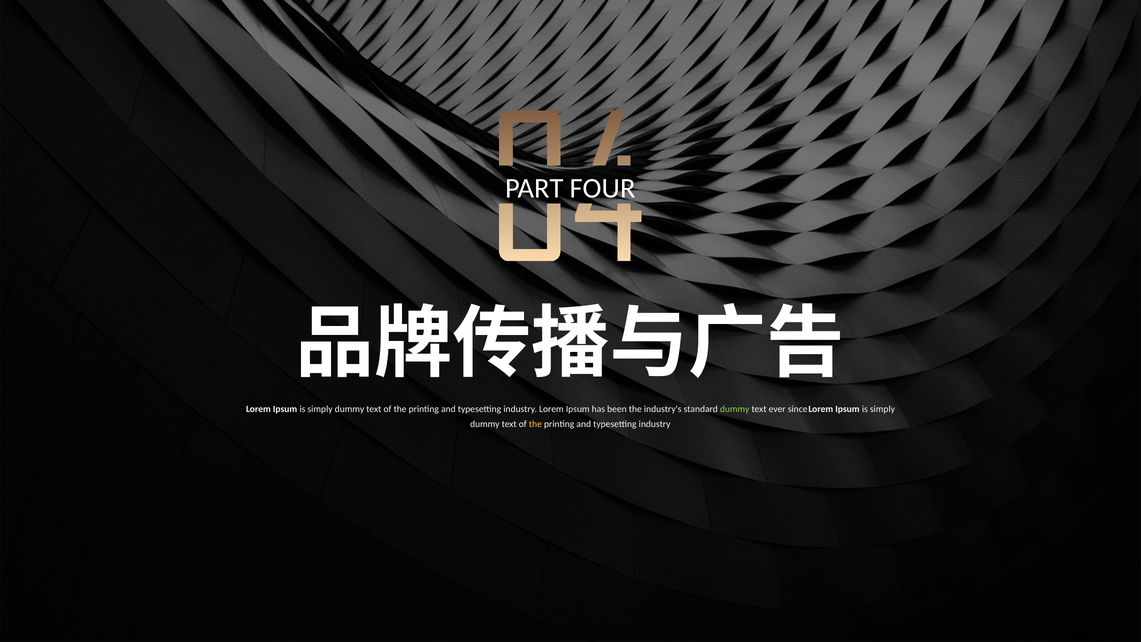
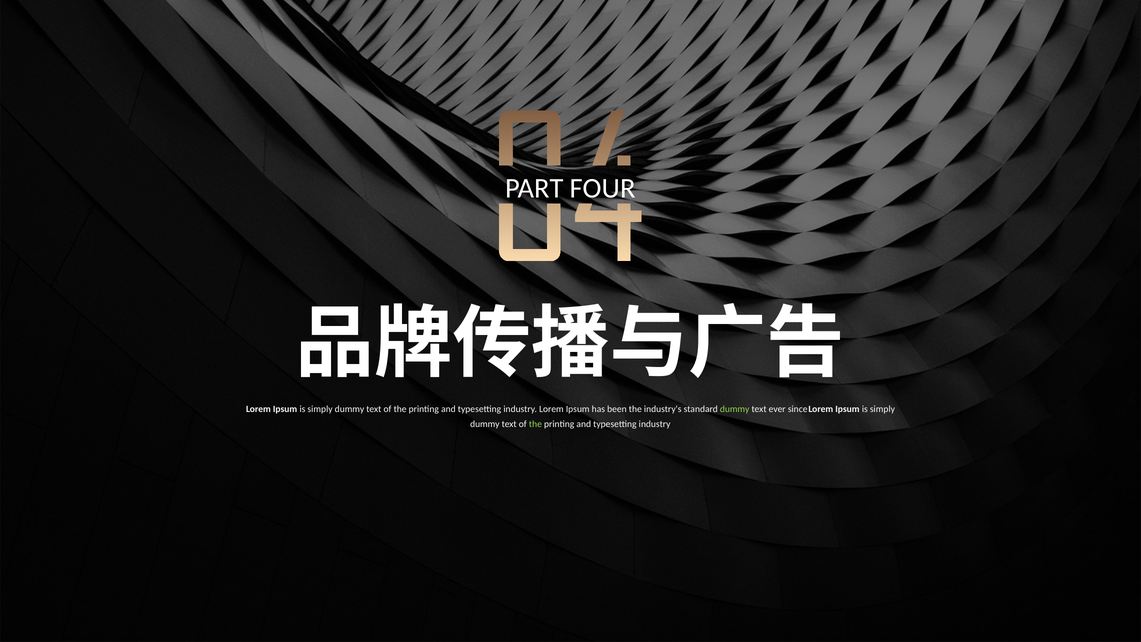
the at (535, 424) colour: yellow -> light green
